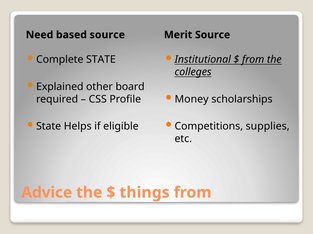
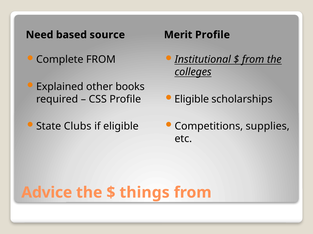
Merit Source: Source -> Profile
Complete STATE: STATE -> FROM
board: board -> books
Money at (192, 99): Money -> Eligible
Helps: Helps -> Clubs
